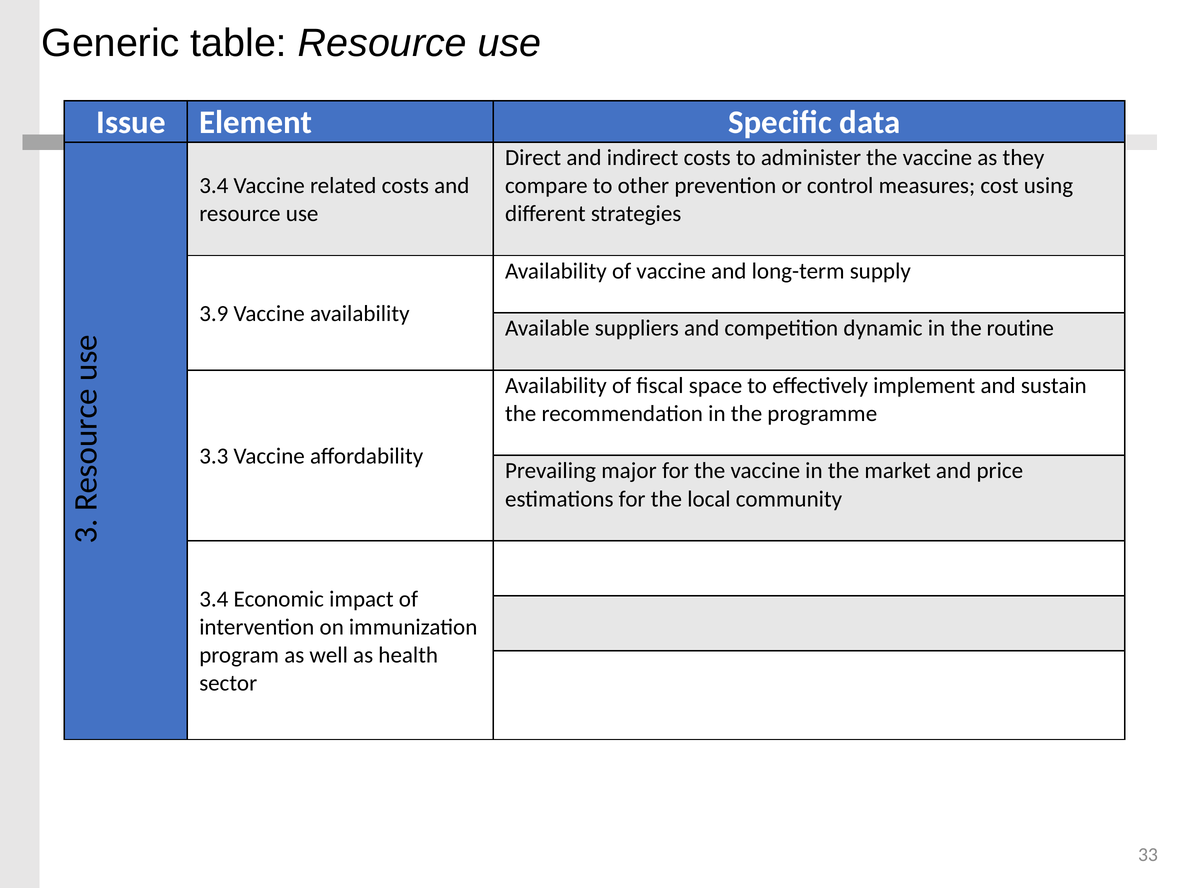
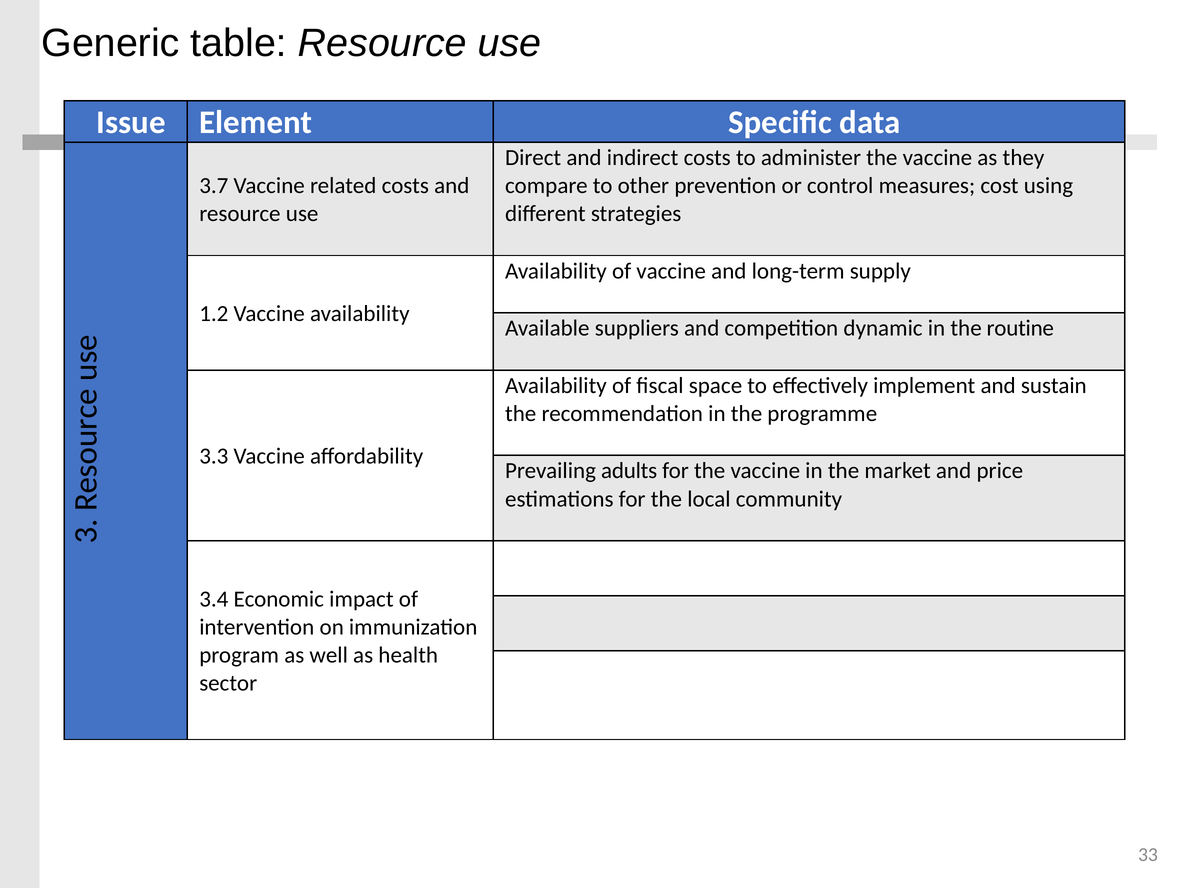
3.4 at (214, 186): 3.4 -> 3.7
3.9: 3.9 -> 1.2
major: major -> adults
